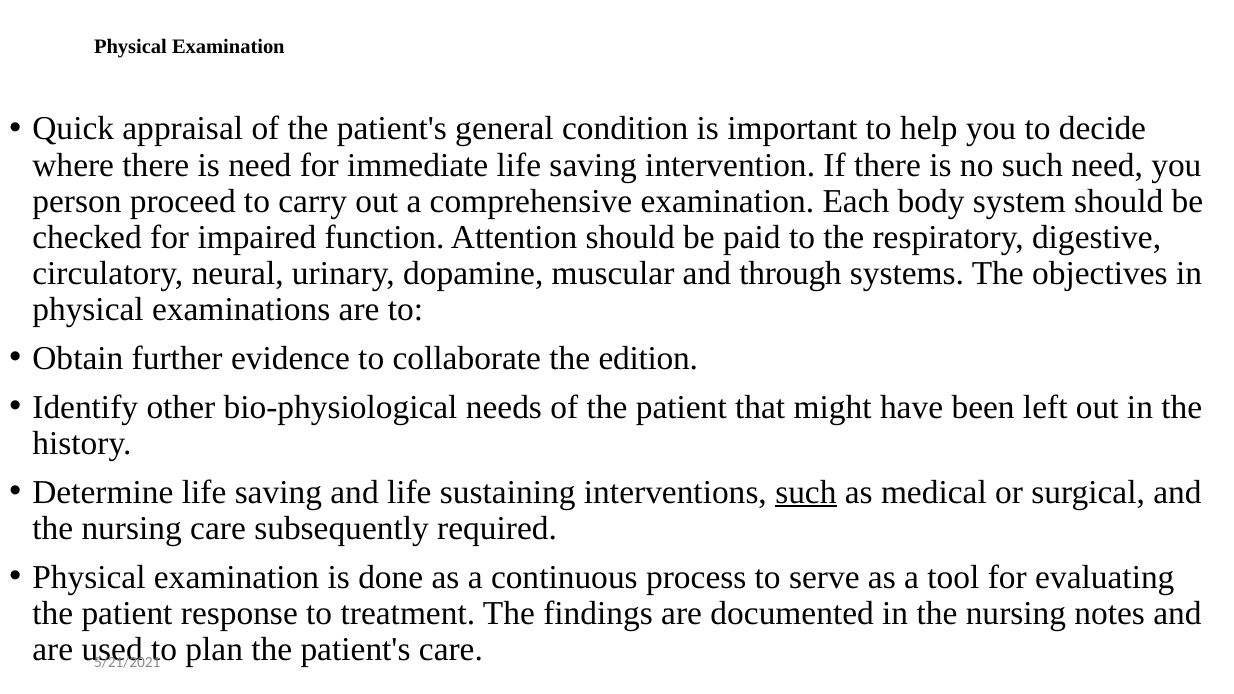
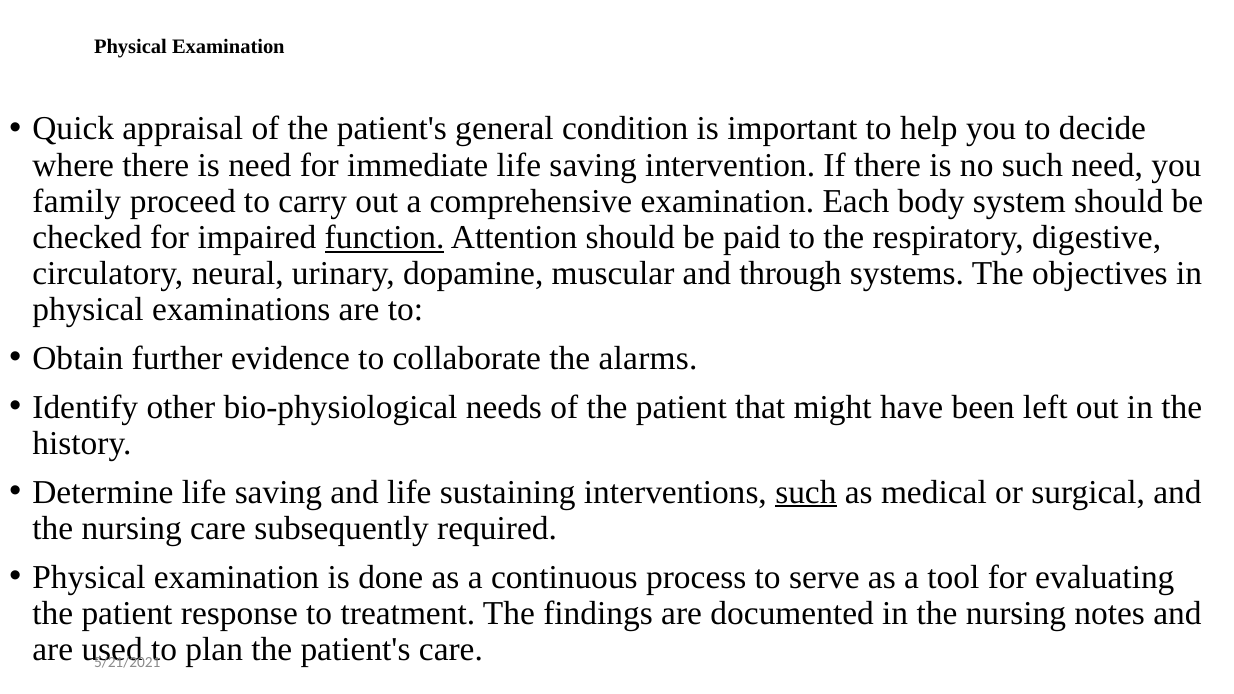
person: person -> family
function underline: none -> present
edition: edition -> alarms
